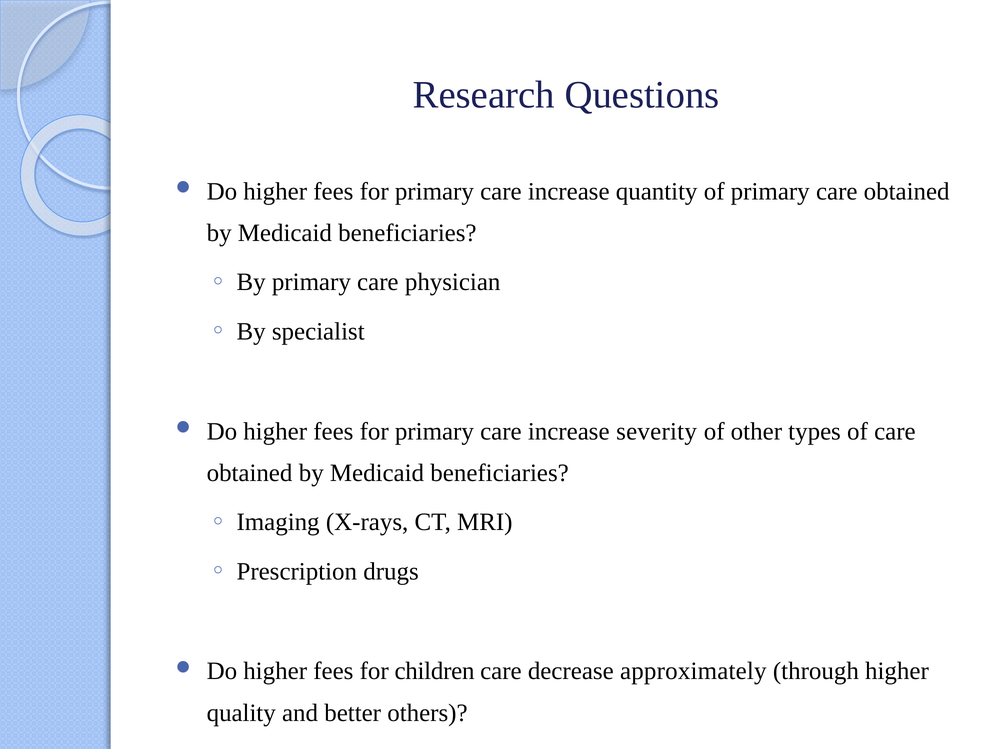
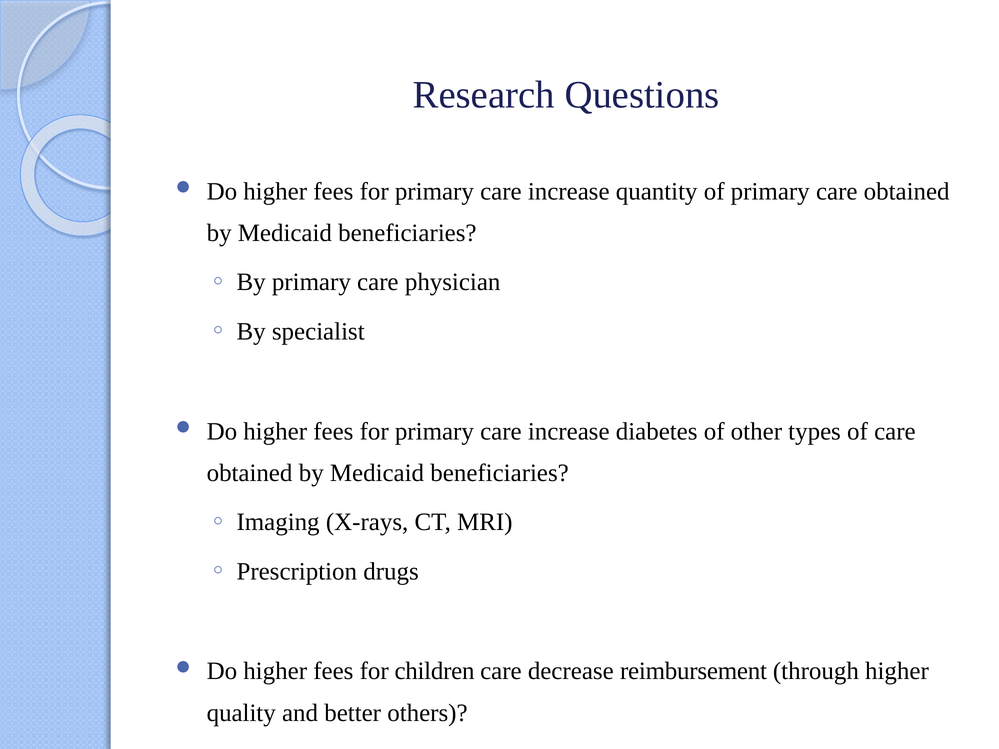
severity: severity -> diabetes
approximately: approximately -> reimbursement
